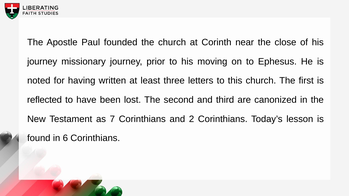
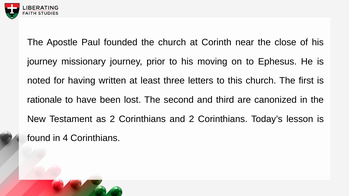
reflected: reflected -> rationale
as 7: 7 -> 2
6: 6 -> 4
